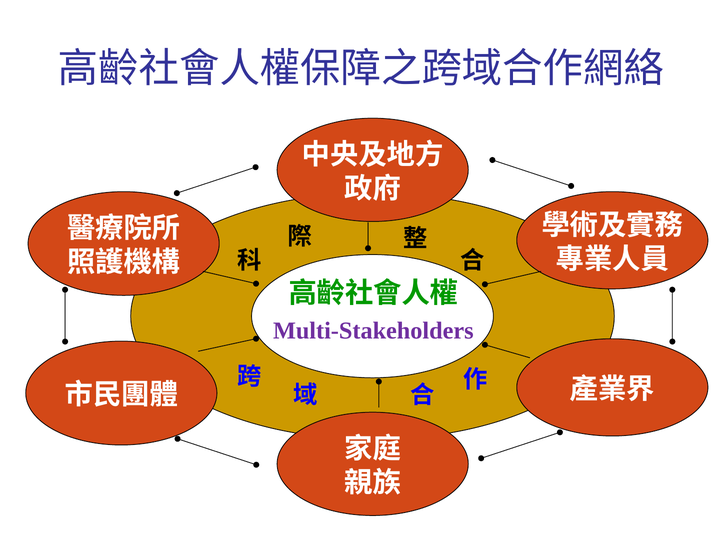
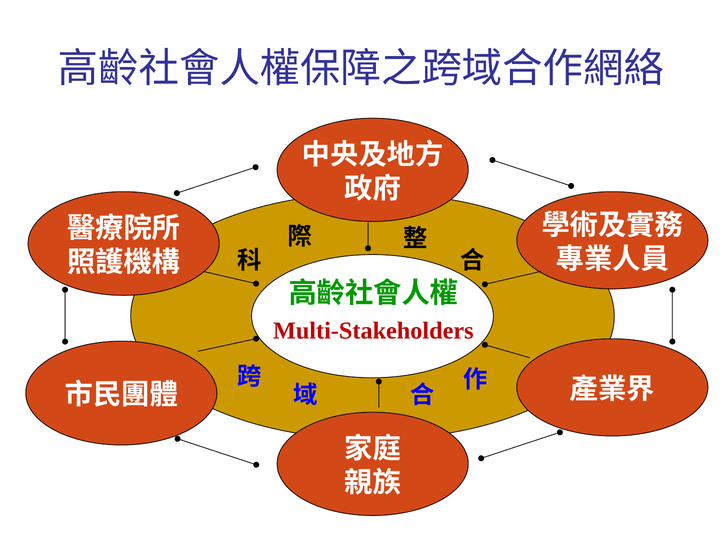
Multi-Stakeholders colour: purple -> red
